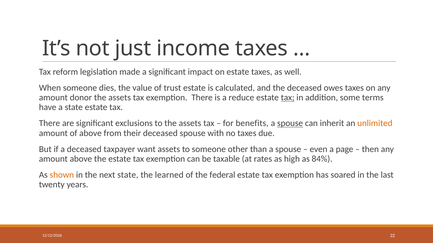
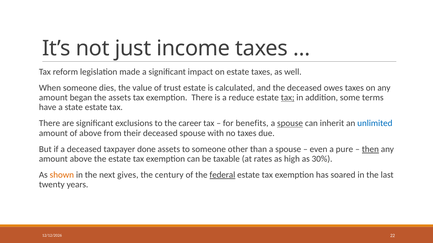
donor: donor -> began
to the assets: assets -> career
unlimited colour: orange -> blue
want: want -> done
page: page -> pure
then underline: none -> present
84%: 84% -> 30%
next state: state -> gives
learned: learned -> century
federal underline: none -> present
